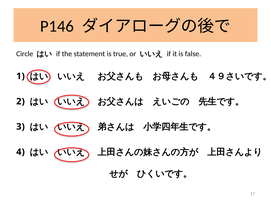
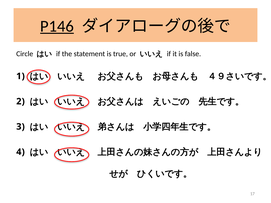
P146 underline: none -> present
